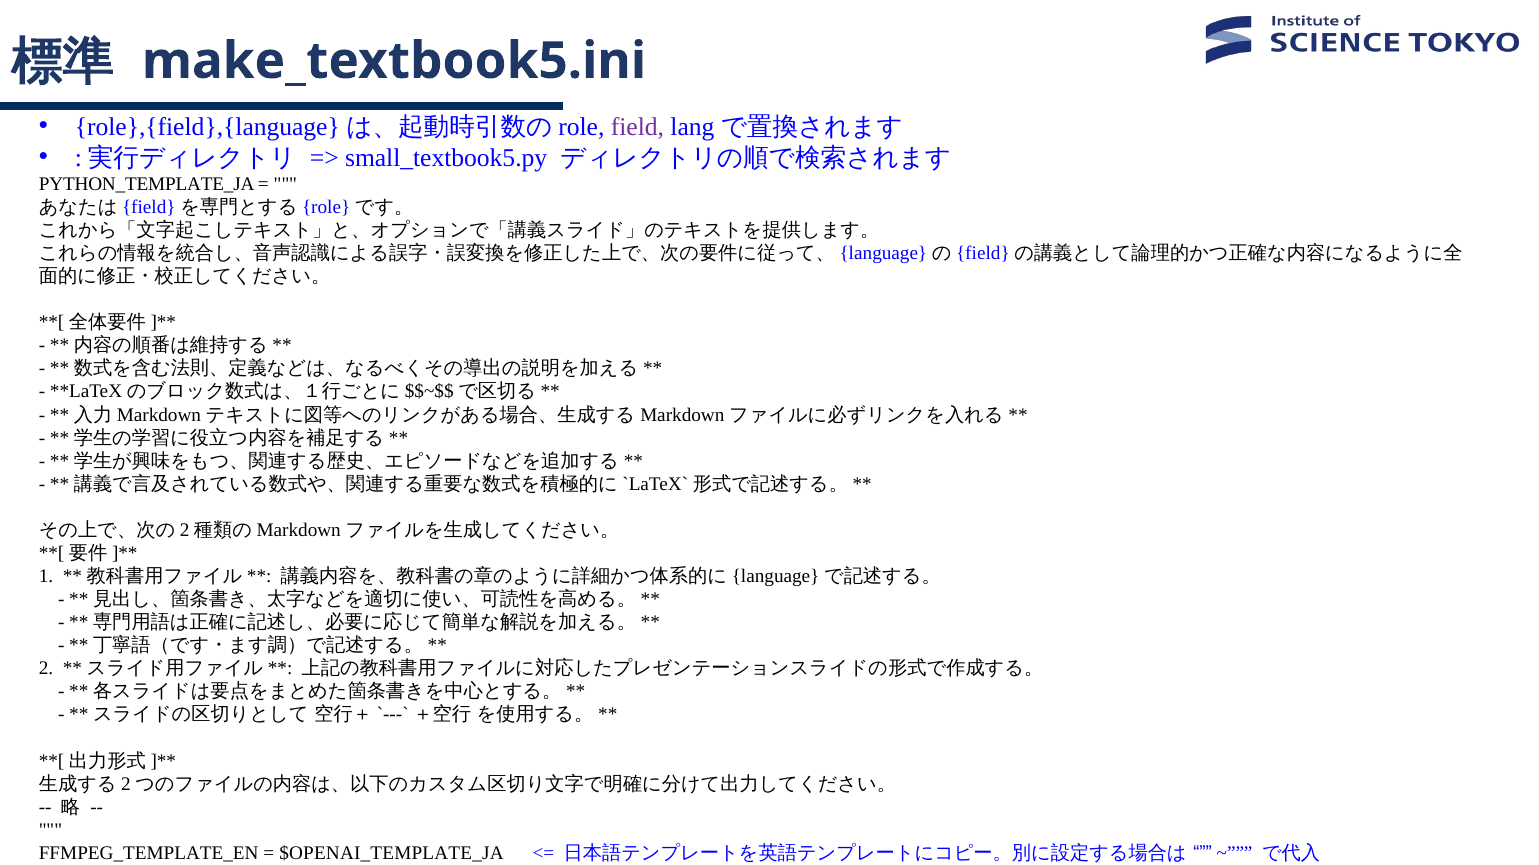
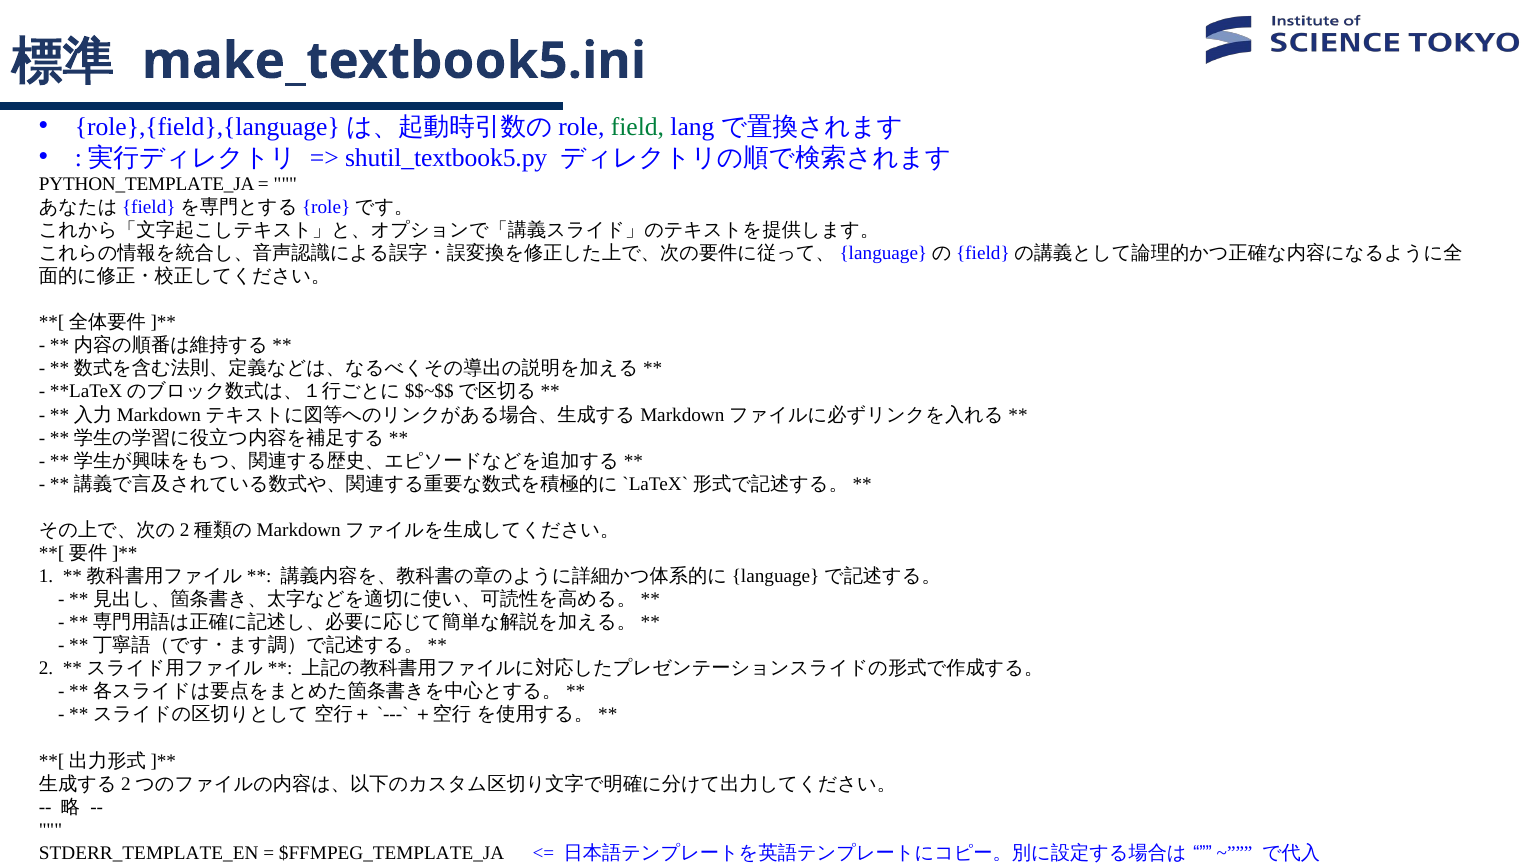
field colour: purple -> green
small_textbook5.py: small_textbook5.py -> shutil_textbook5.py
FFMPEG_TEMPLATE_EN: FFMPEG_TEMPLATE_EN -> STDERR_TEMPLATE_EN
$OPENAI_TEMPLATE_JA: $OPENAI_TEMPLATE_JA -> $FFMPEG_TEMPLATE_JA
